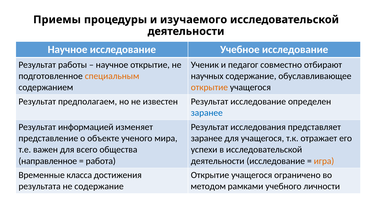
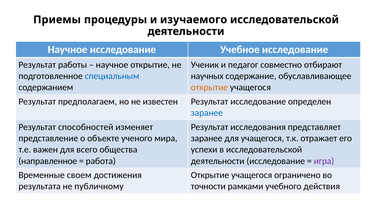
специальным colour: orange -> blue
информацией: информацией -> способностей
игра colour: orange -> purple
класса: класса -> своем
не содержание: содержание -> публичному
методом: методом -> точности
личности: личности -> действия
